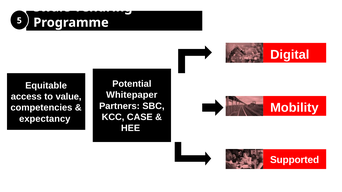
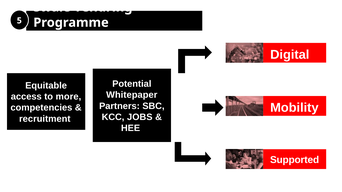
value: value -> more
CASE: CASE -> JOBS
expectancy: expectancy -> recruitment
